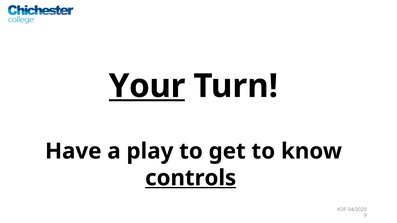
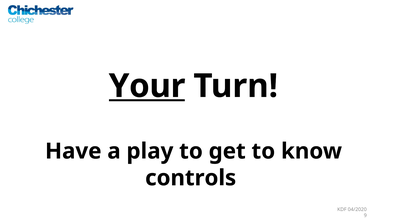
controls underline: present -> none
